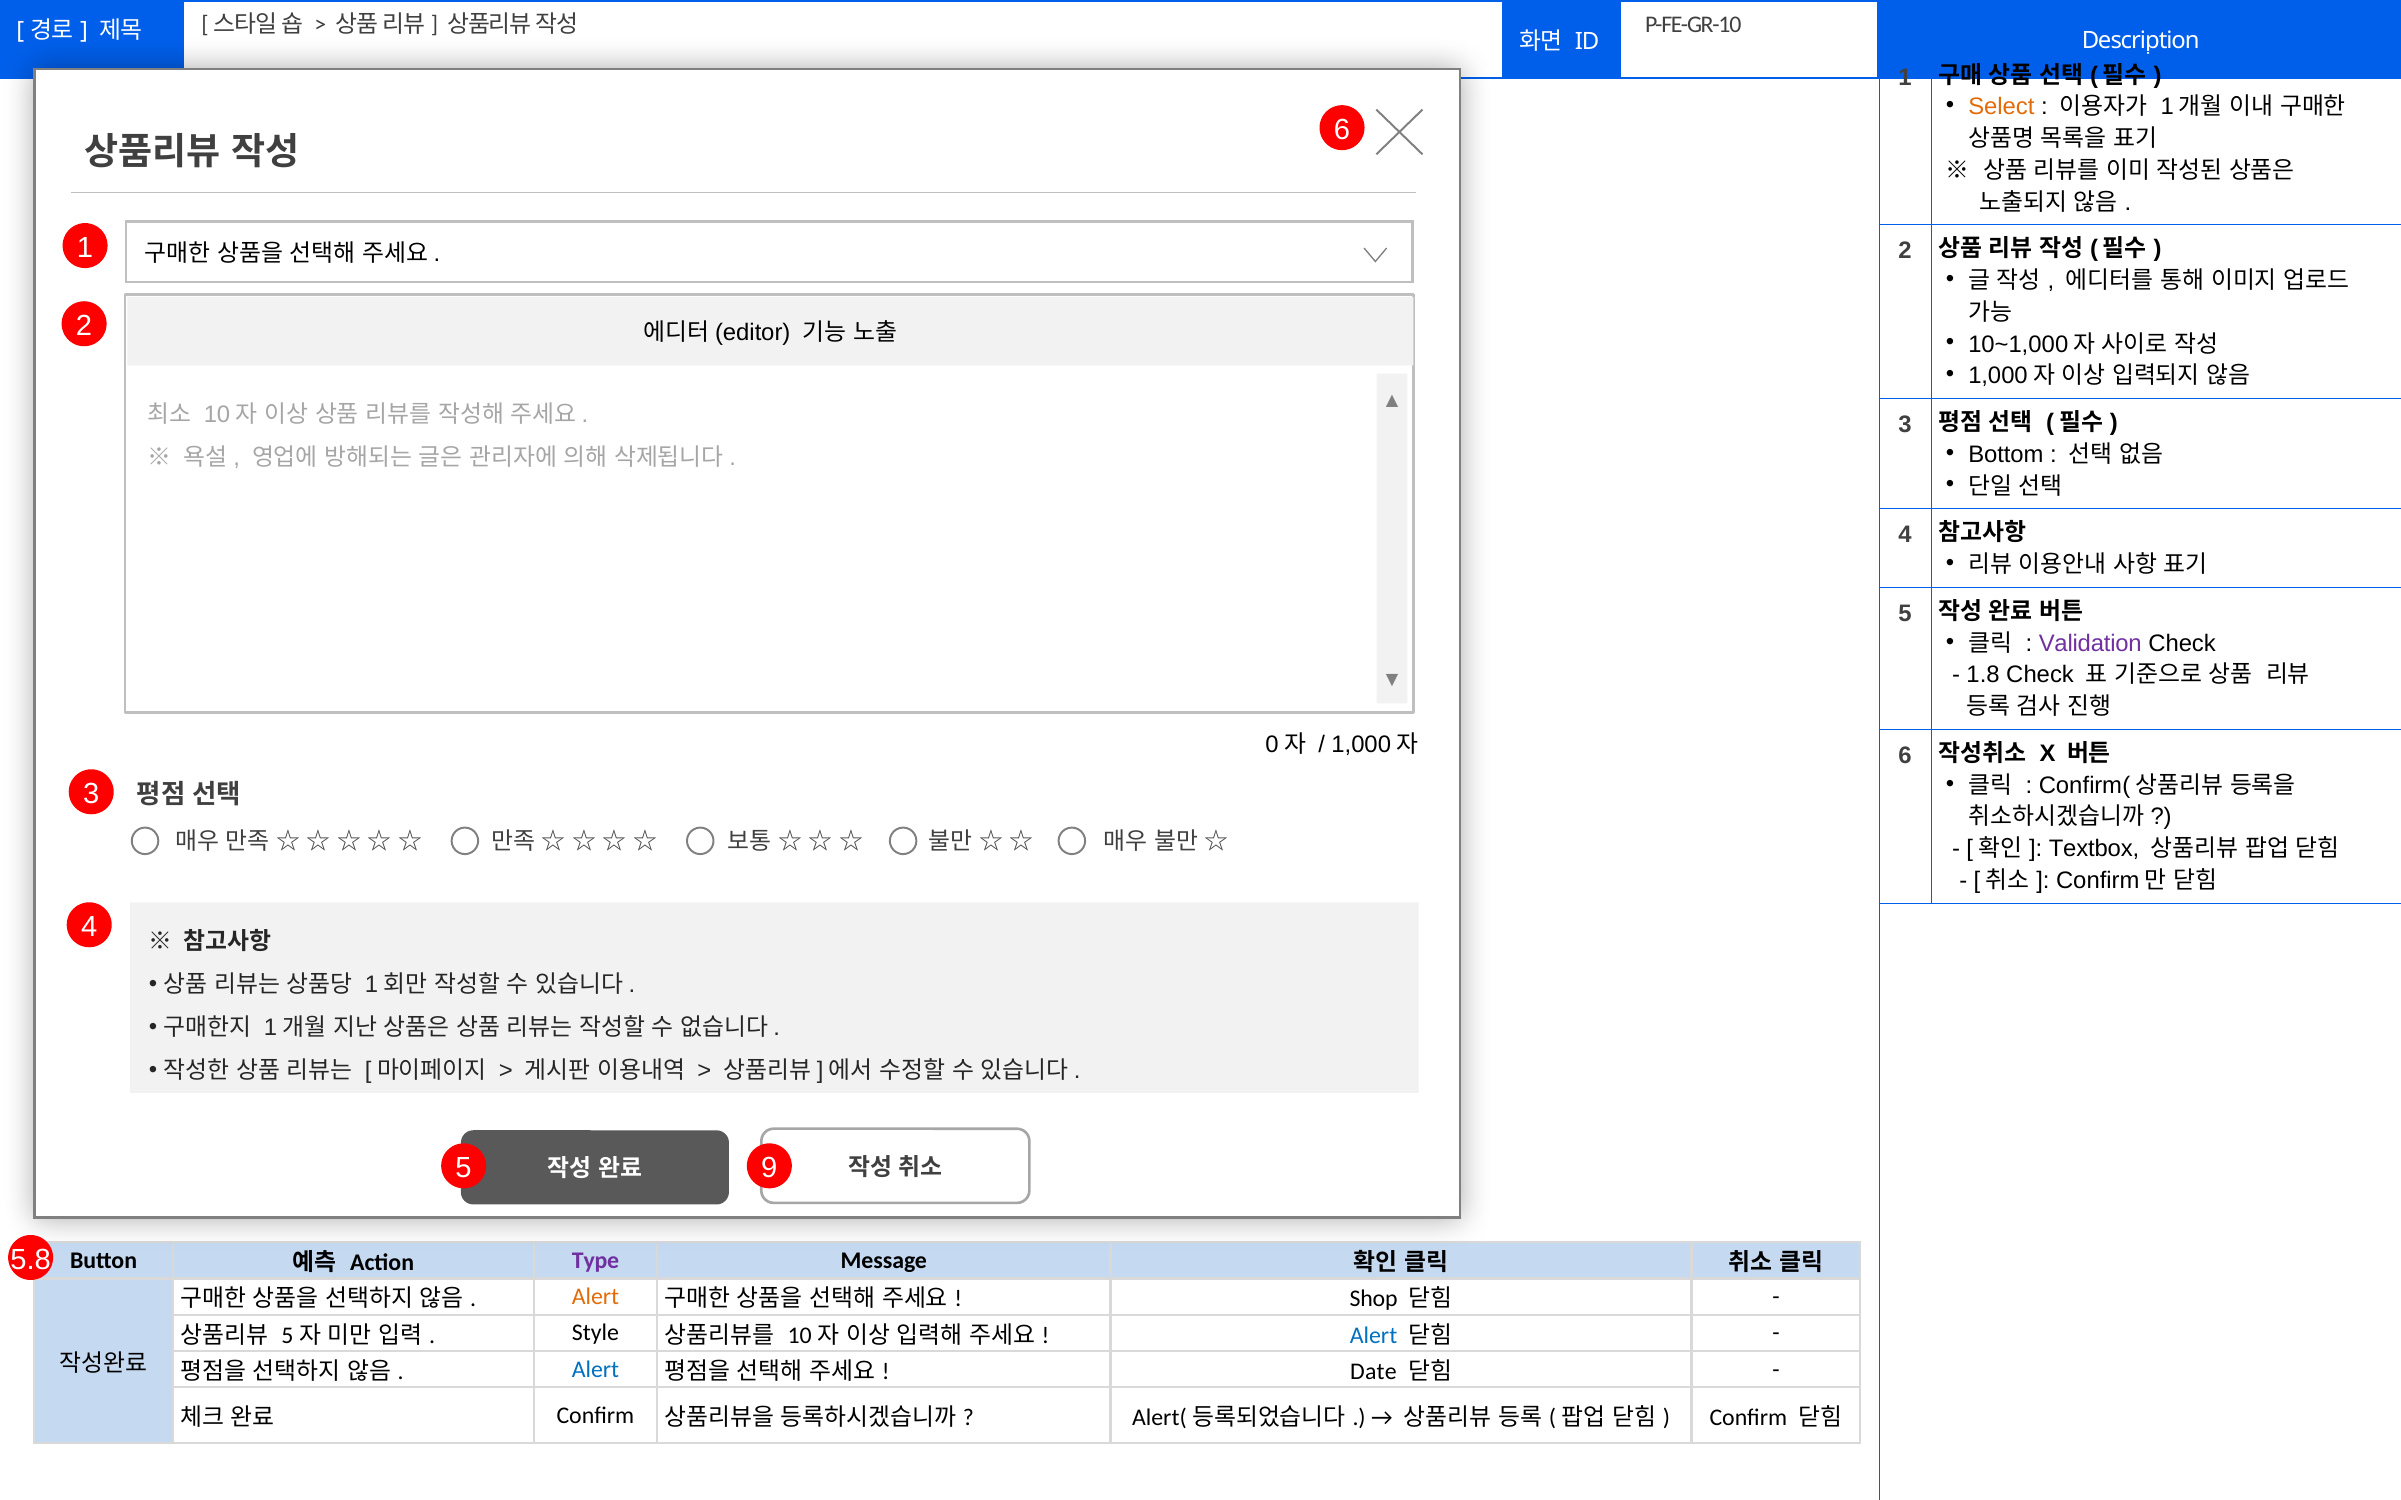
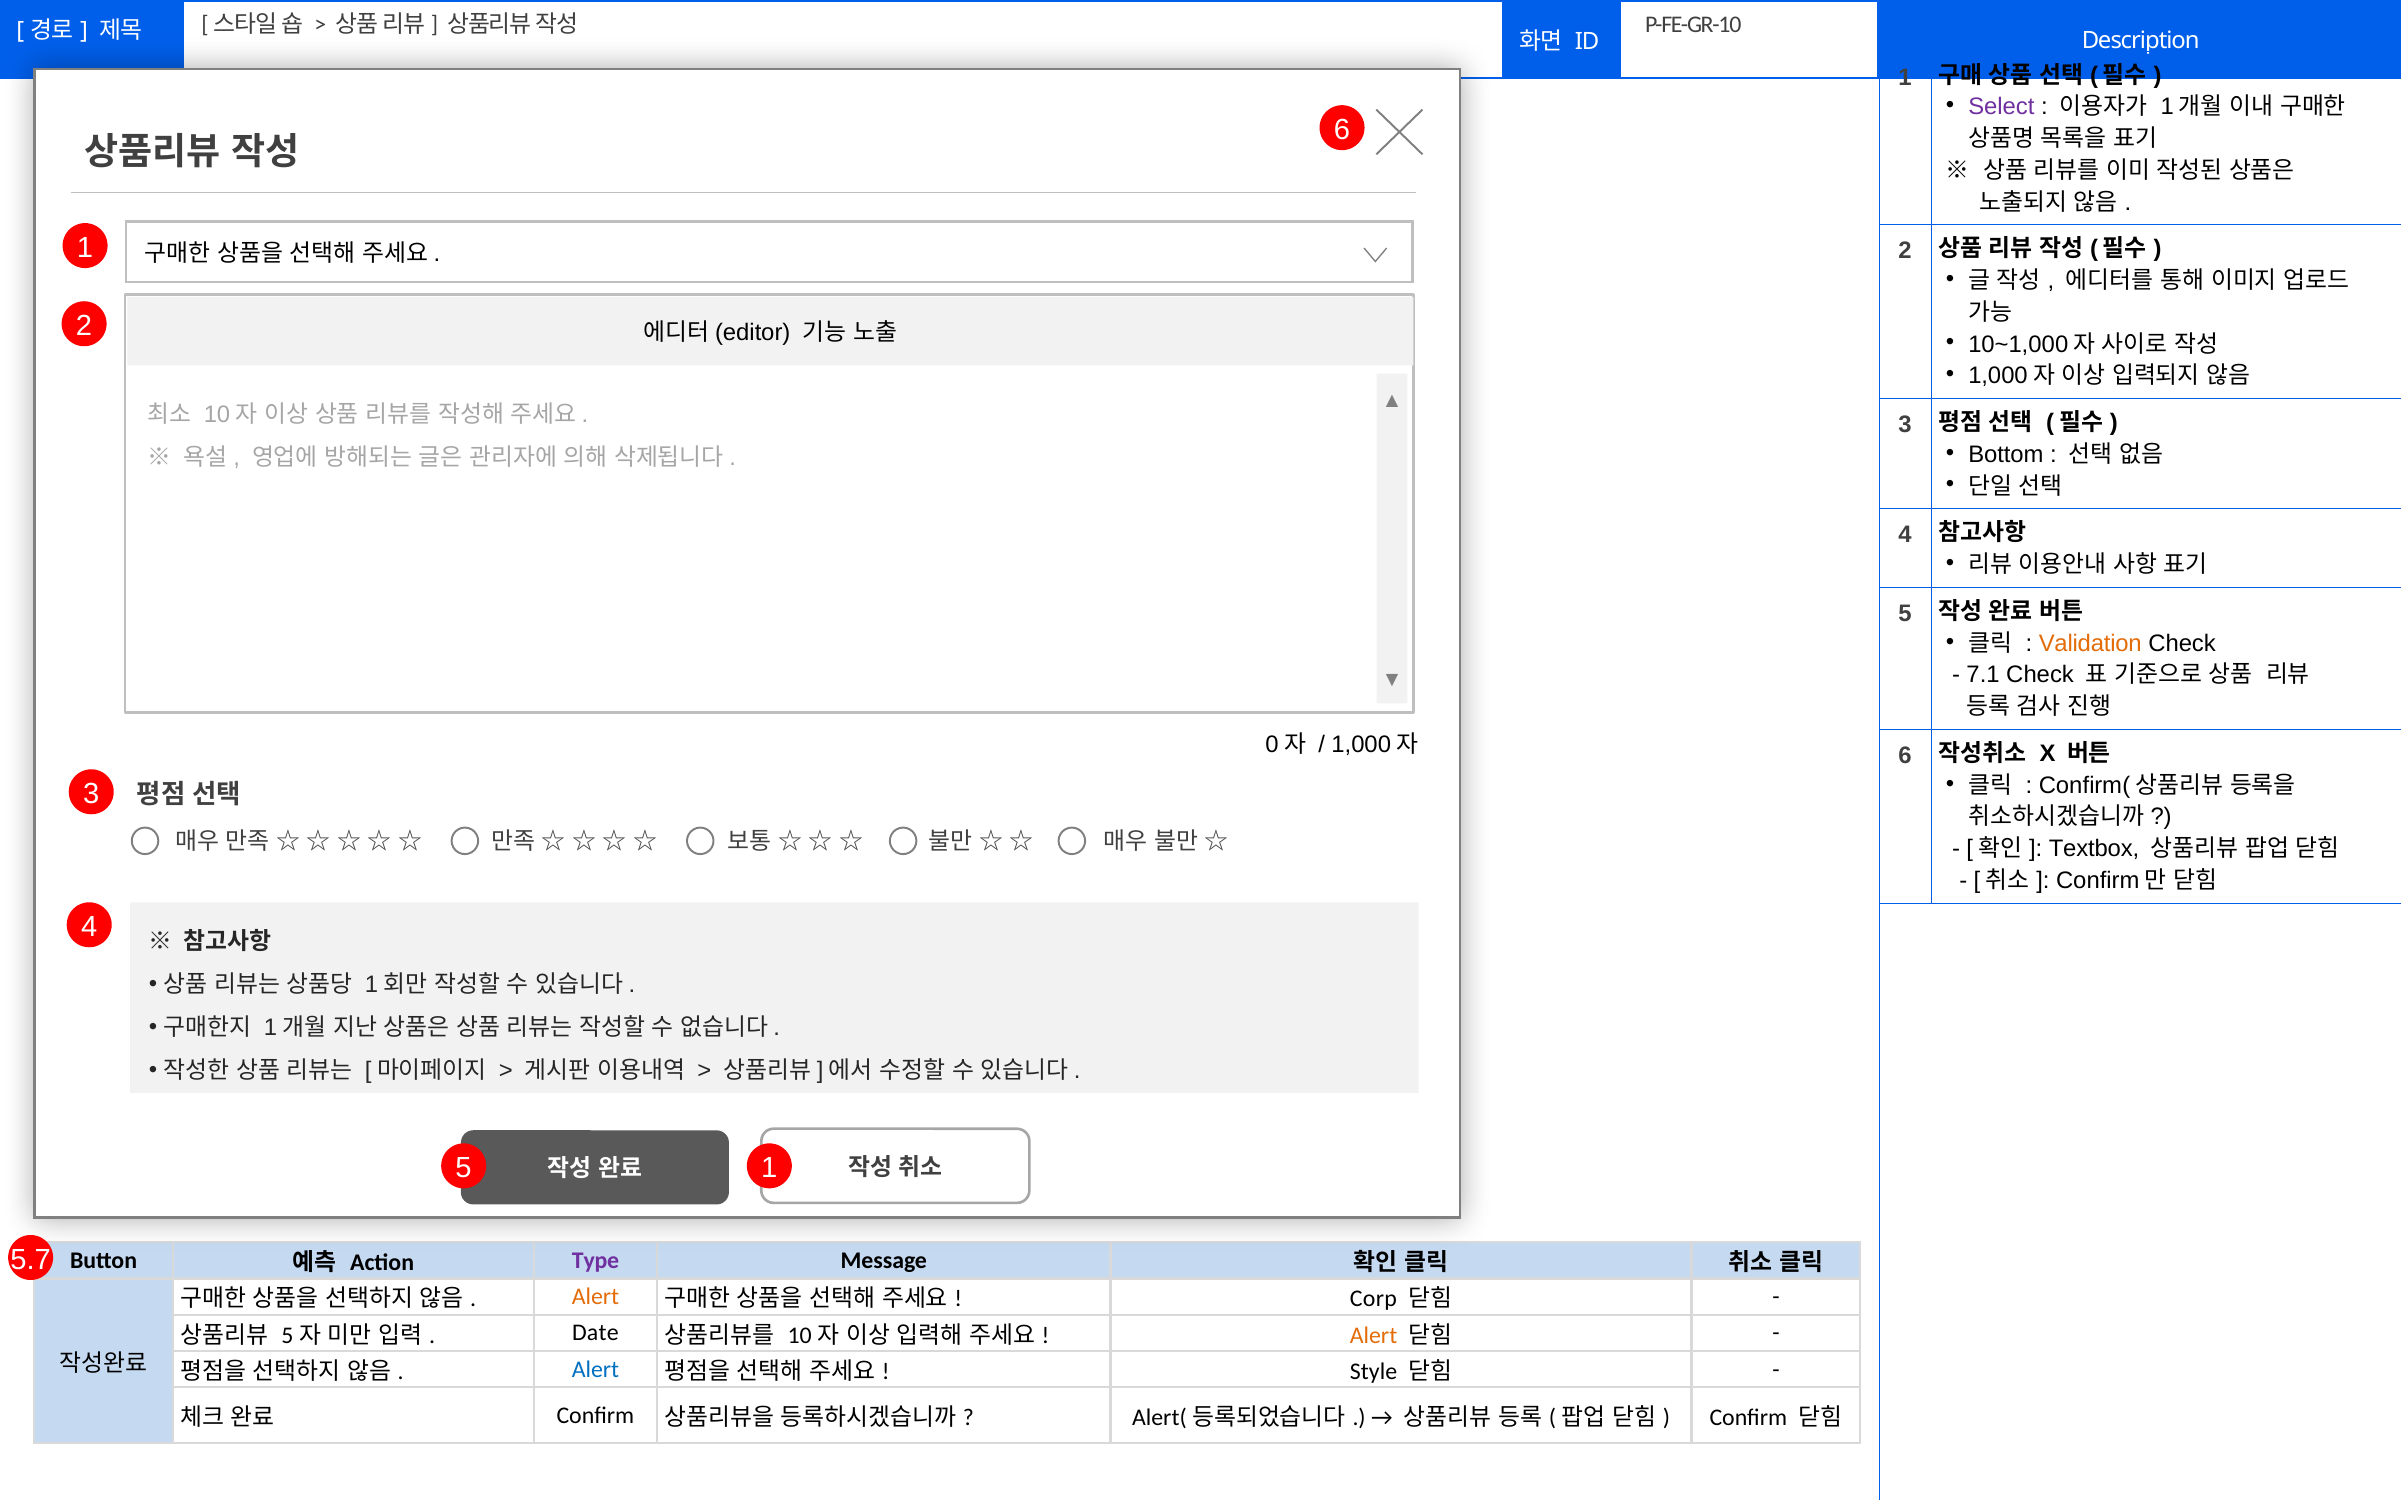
Select colour: orange -> purple
Validation colour: purple -> orange
1.8: 1.8 -> 7.1
5 9: 9 -> 1
5.8: 5.8 -> 5.7
Shop: Shop -> Corp
Style: Style -> Date
Alert at (1374, 1336) colour: blue -> orange
Date: Date -> Style
